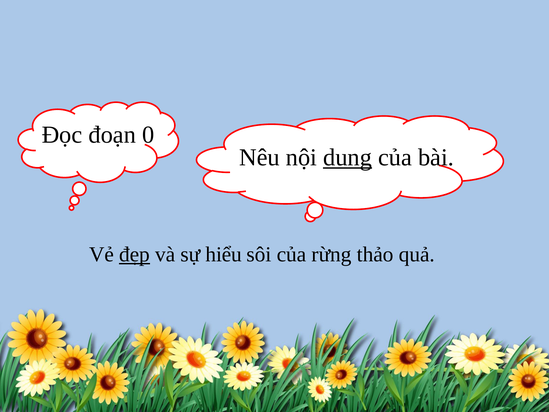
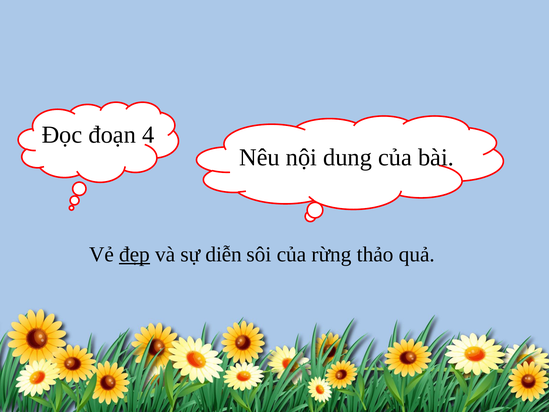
0: 0 -> 4
dung underline: present -> none
hiểu: hiểu -> diễn
